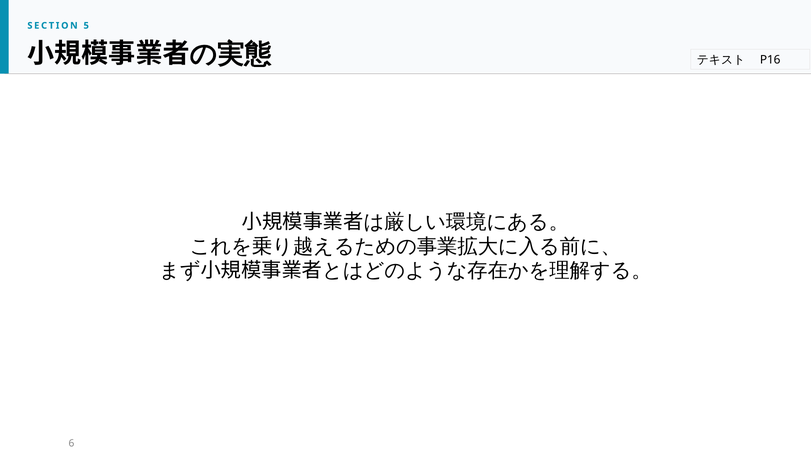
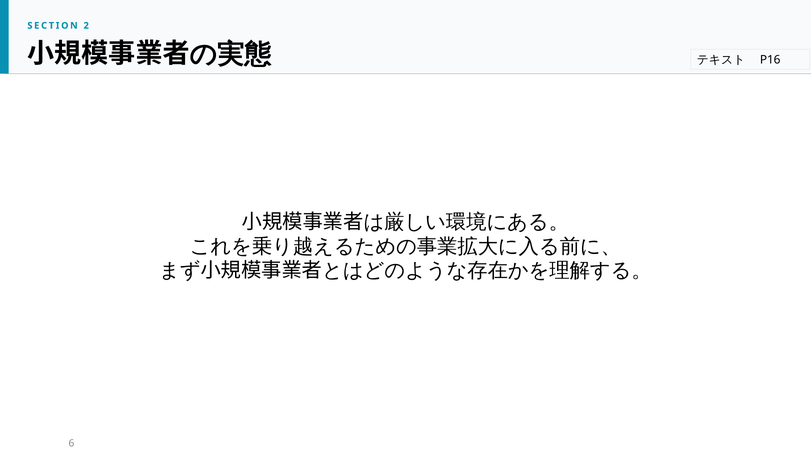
5: 5 -> 2
